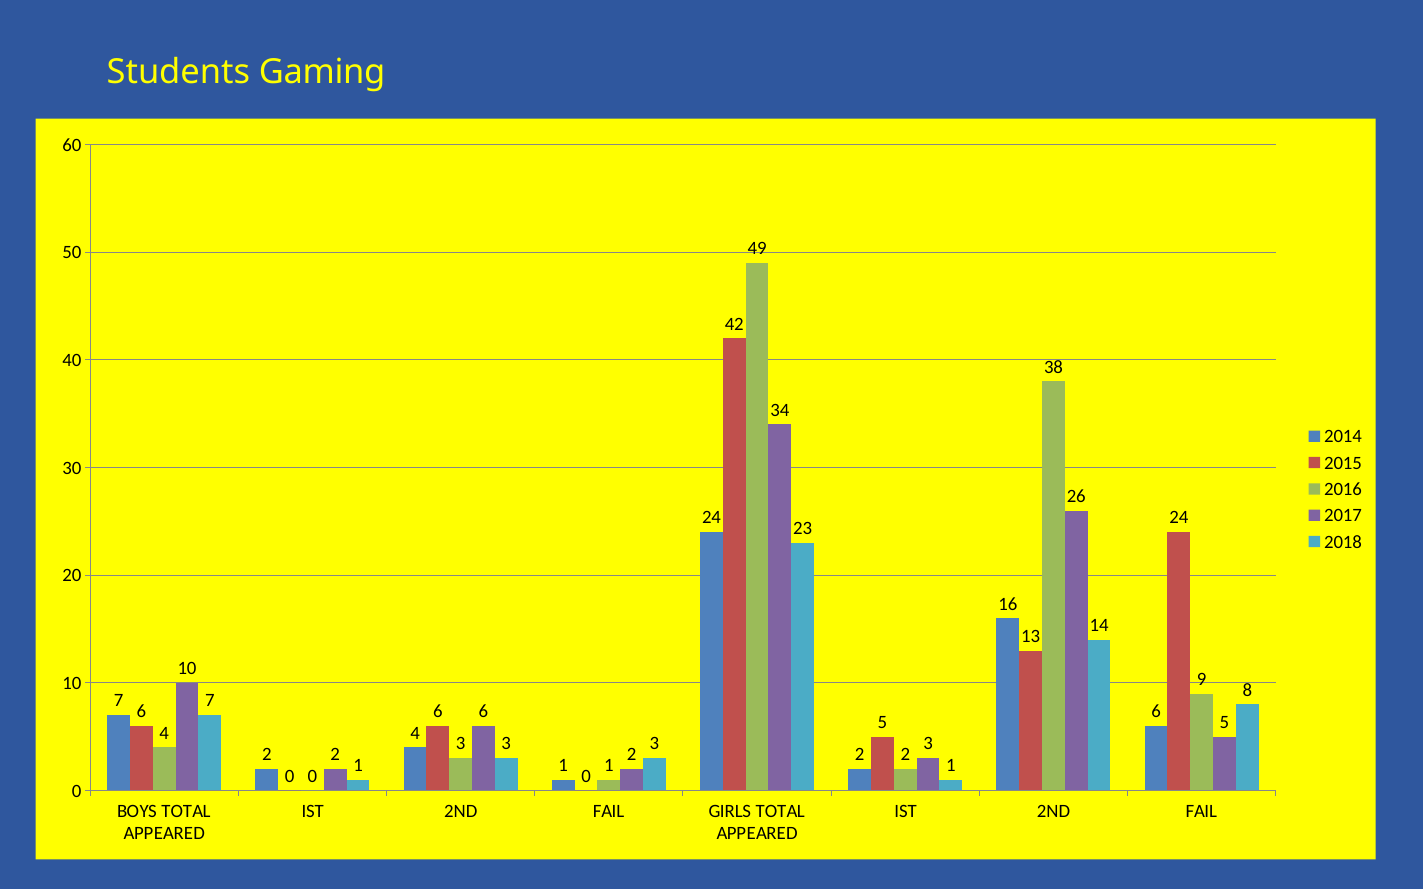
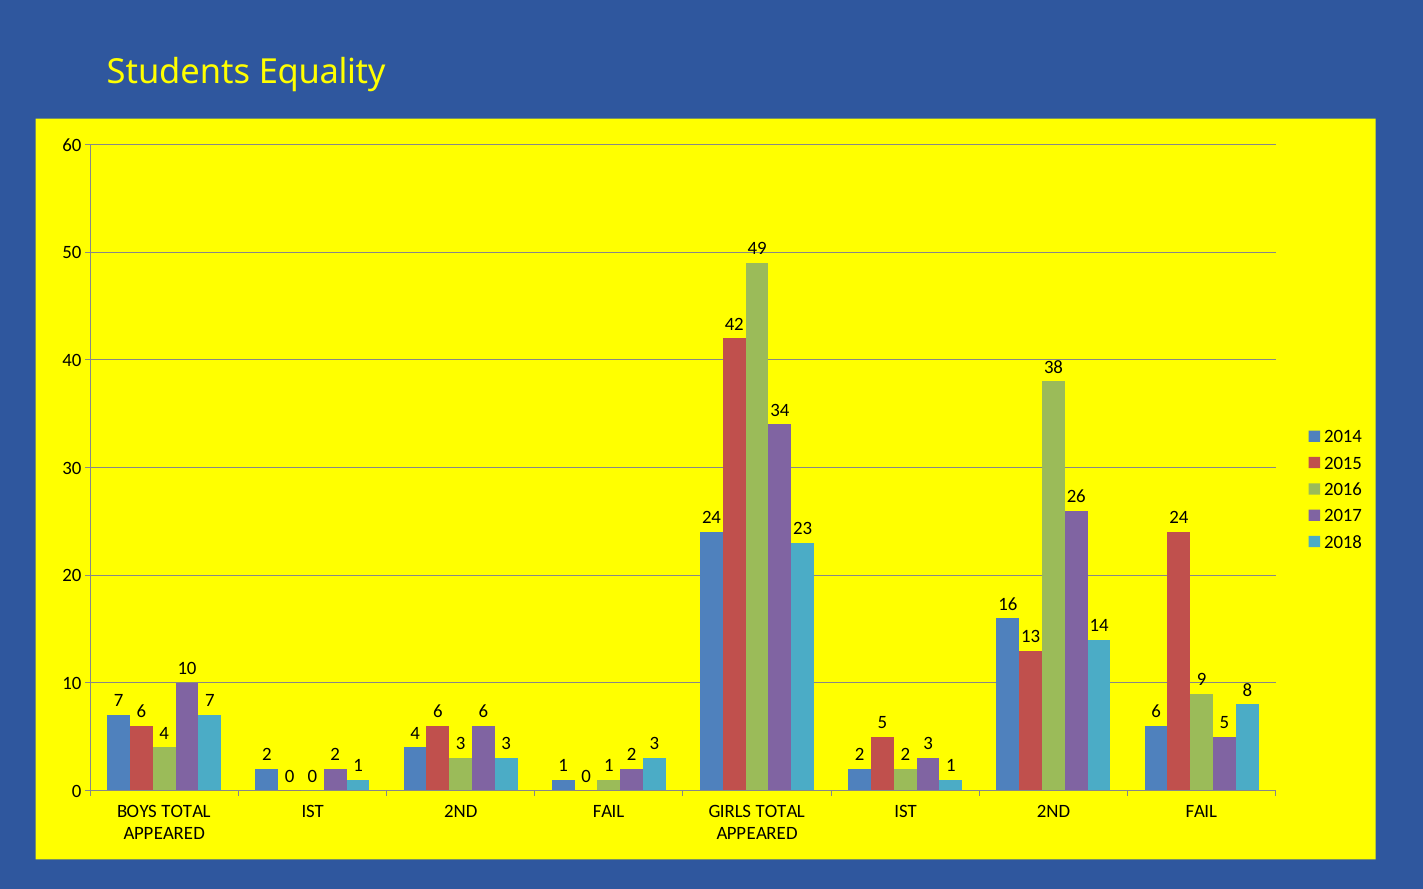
Gaming: Gaming -> Equality
